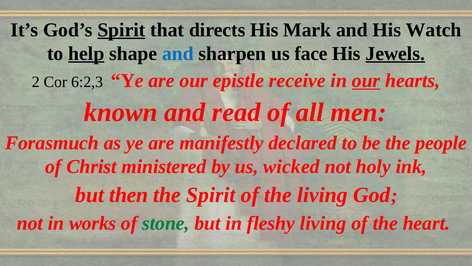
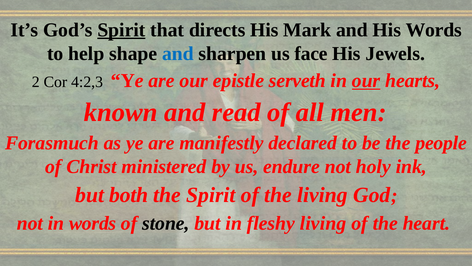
His Watch: Watch -> Words
help underline: present -> none
Jewels underline: present -> none
6:2,3: 6:2,3 -> 4:2,3
receive: receive -> serveth
wicked: wicked -> endure
then: then -> both
in works: works -> words
stone colour: green -> black
